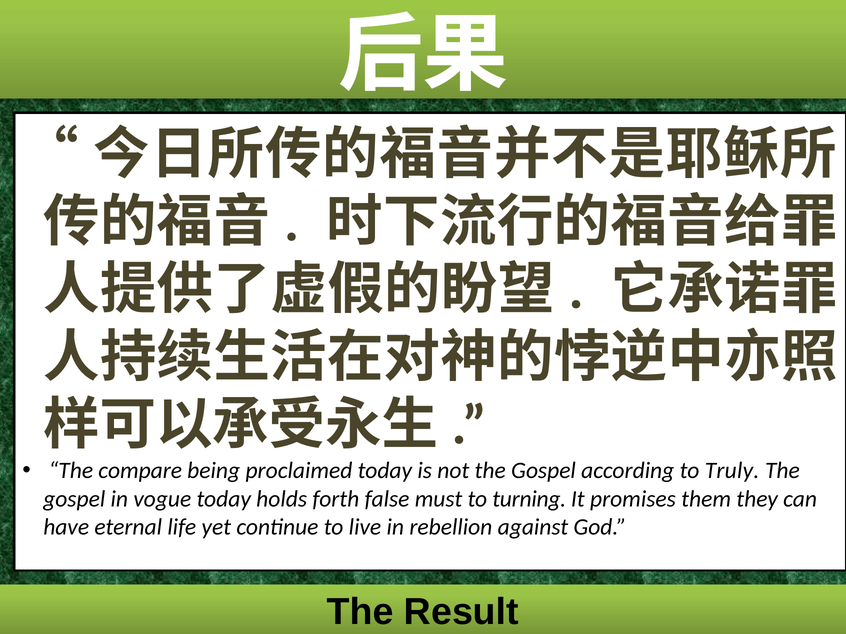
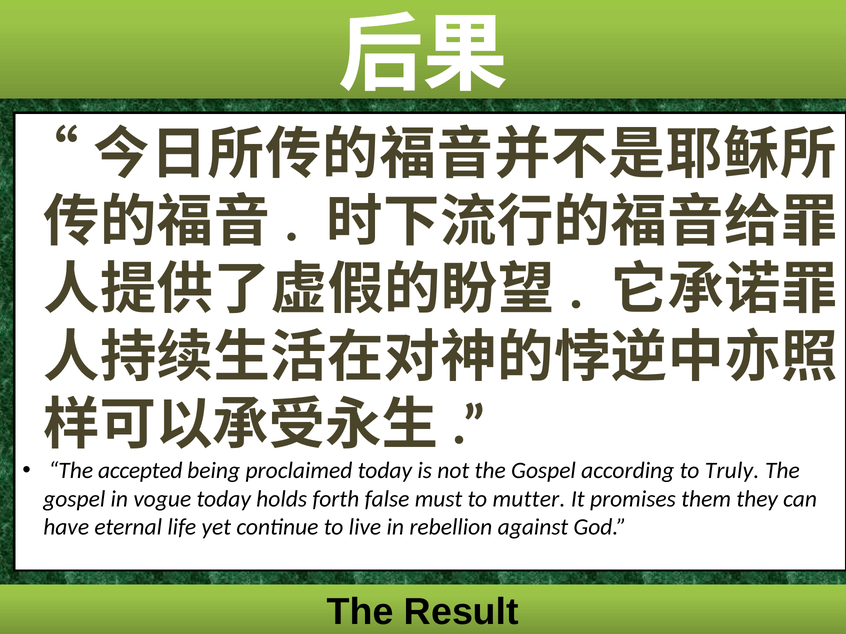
compare: compare -> accepted
turning: turning -> mutter
